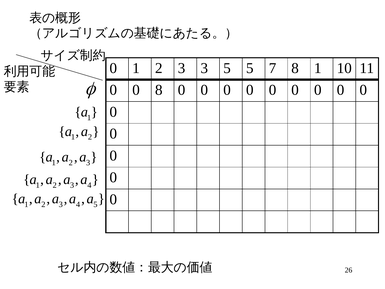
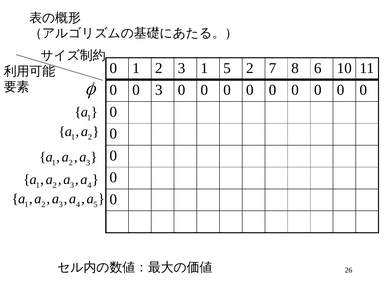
3 3: 3 -> 1
5 5: 5 -> 2
8 1: 1 -> 6
0 8: 8 -> 3
